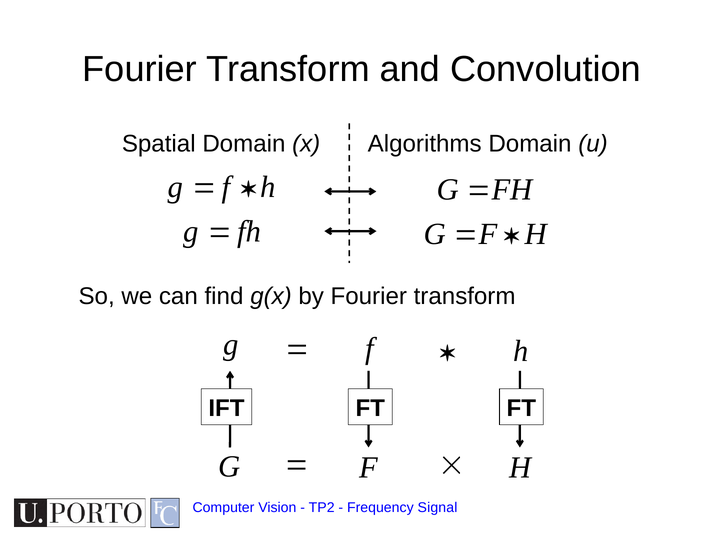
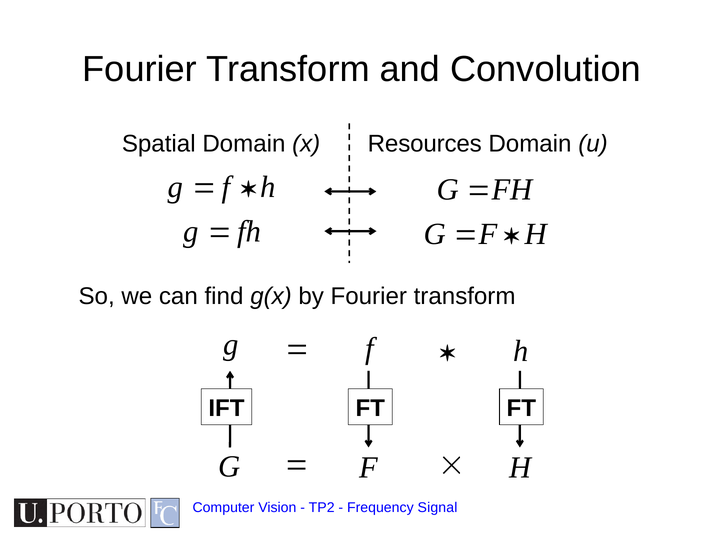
Algorithms: Algorithms -> Resources
